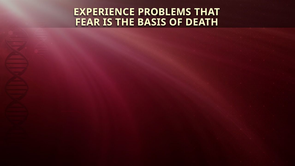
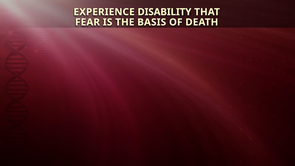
PROBLEMS: PROBLEMS -> DISABILITY
